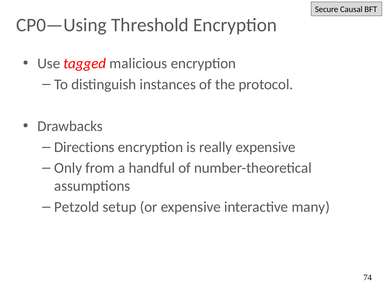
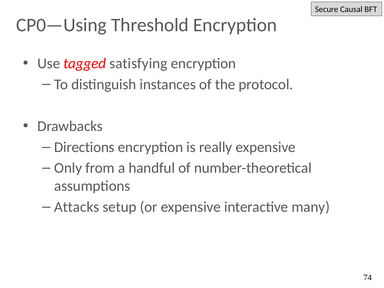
malicious: malicious -> satisfying
Petzold: Petzold -> Attacks
